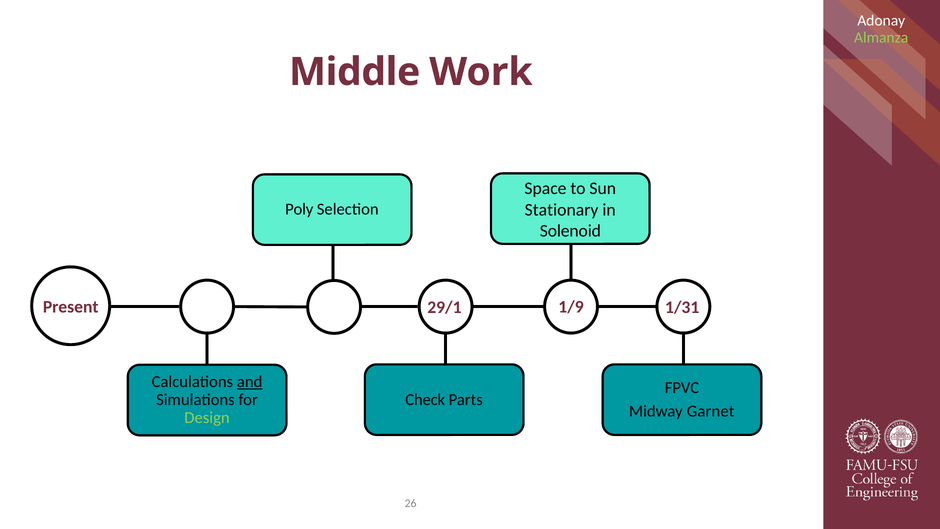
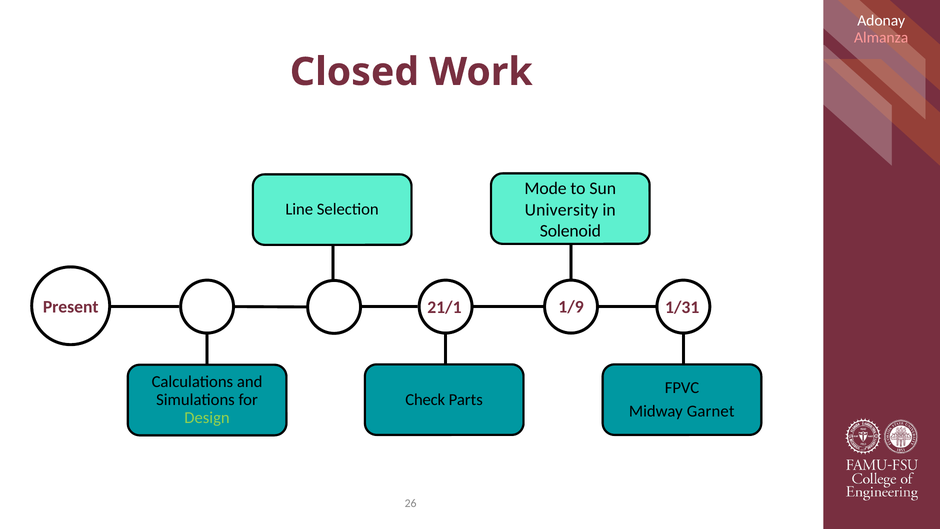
Almanza colour: light green -> pink
Middle: Middle -> Closed
Space: Space -> Mode
Stationary: Stationary -> University
Poly: Poly -> Line
29/1: 29/1 -> 21/1
and underline: present -> none
